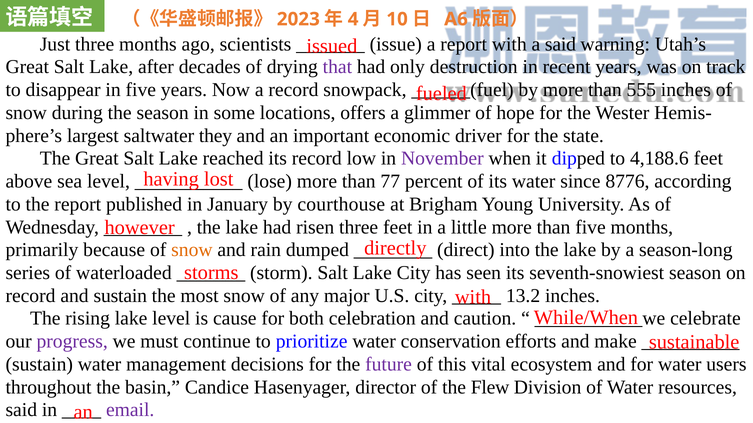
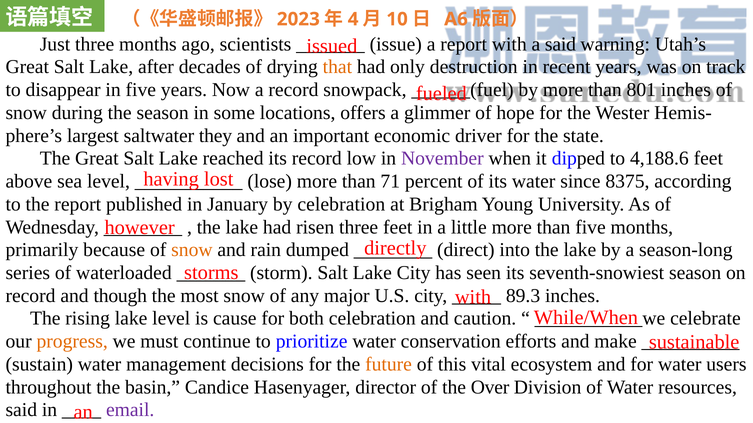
that colour: purple -> orange
555: 555 -> 801
77: 77 -> 71
8776: 8776 -> 8375
by courthouse: courthouse -> celebration
and sustain: sustain -> though
13.2: 13.2 -> 89.3
progress colour: purple -> orange
future colour: purple -> orange
Flew: Flew -> Over
